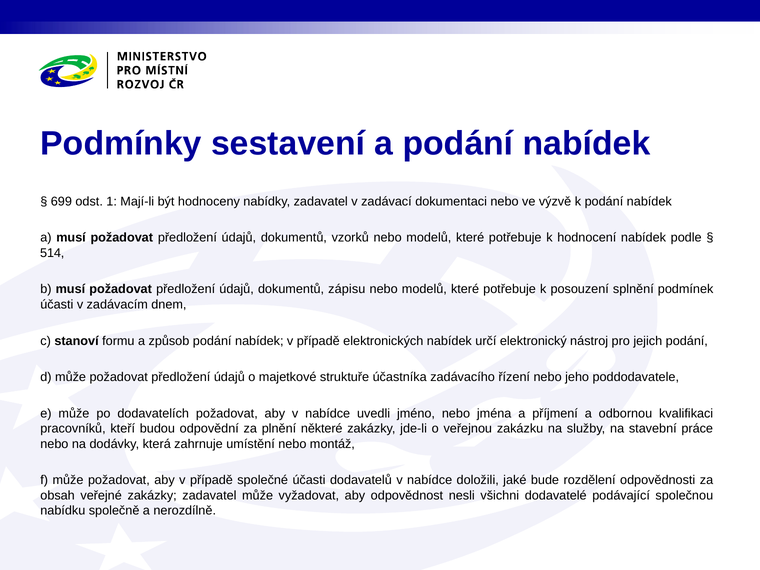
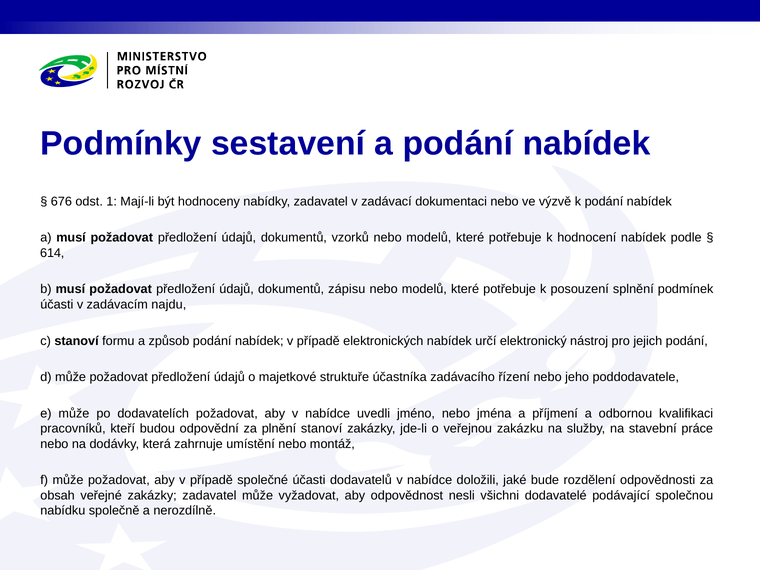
699: 699 -> 676
514: 514 -> 614
dnem: dnem -> najdu
plnění některé: některé -> stanoví
